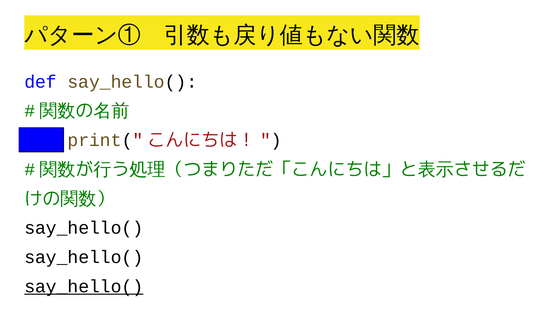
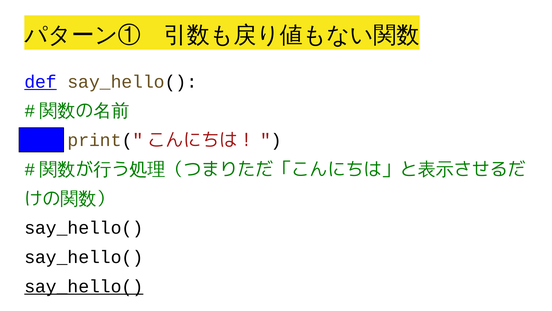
def underline: none -> present
